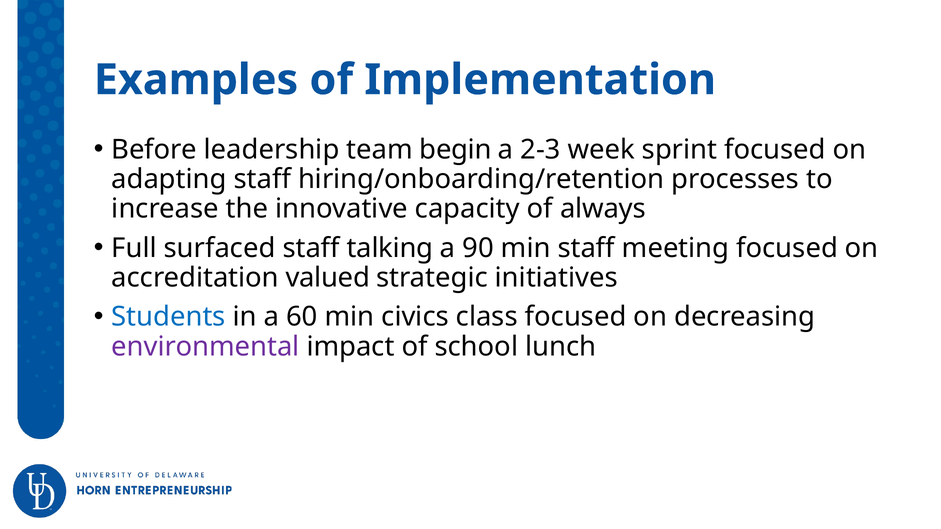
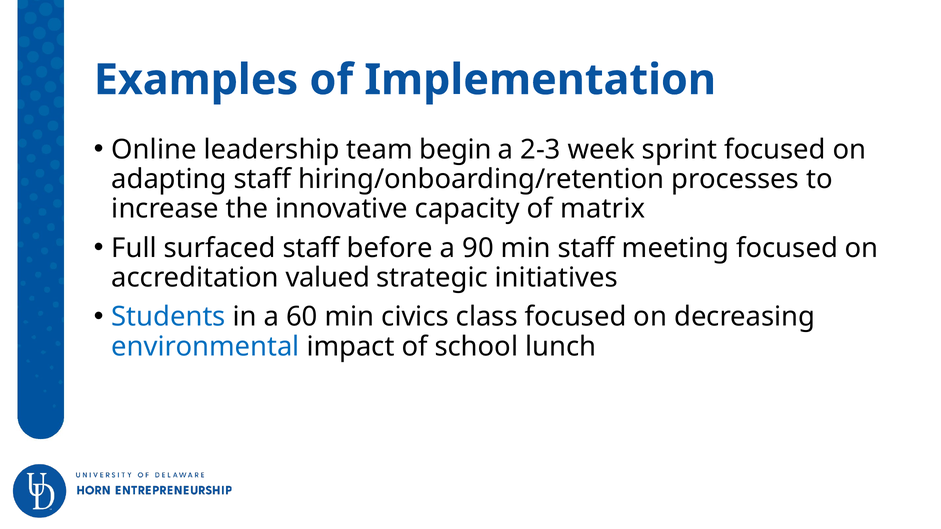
Before: Before -> Online
always: always -> matrix
talking: talking -> before
environmental colour: purple -> blue
